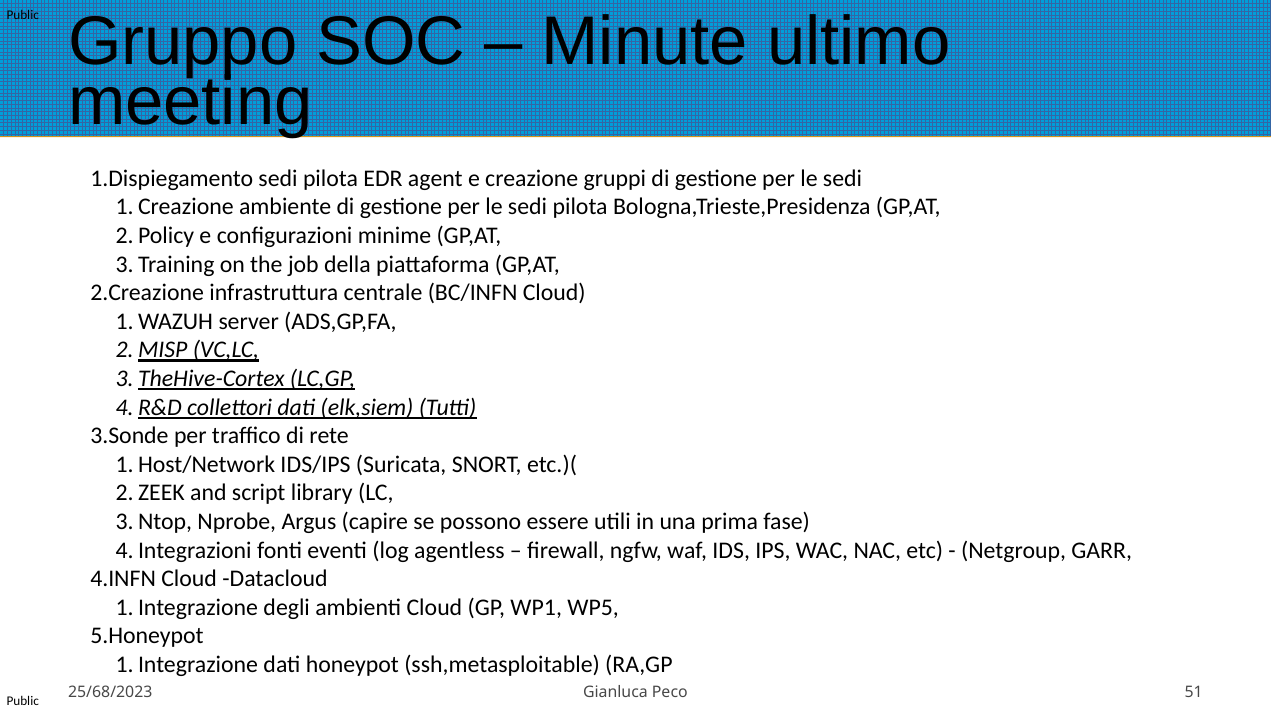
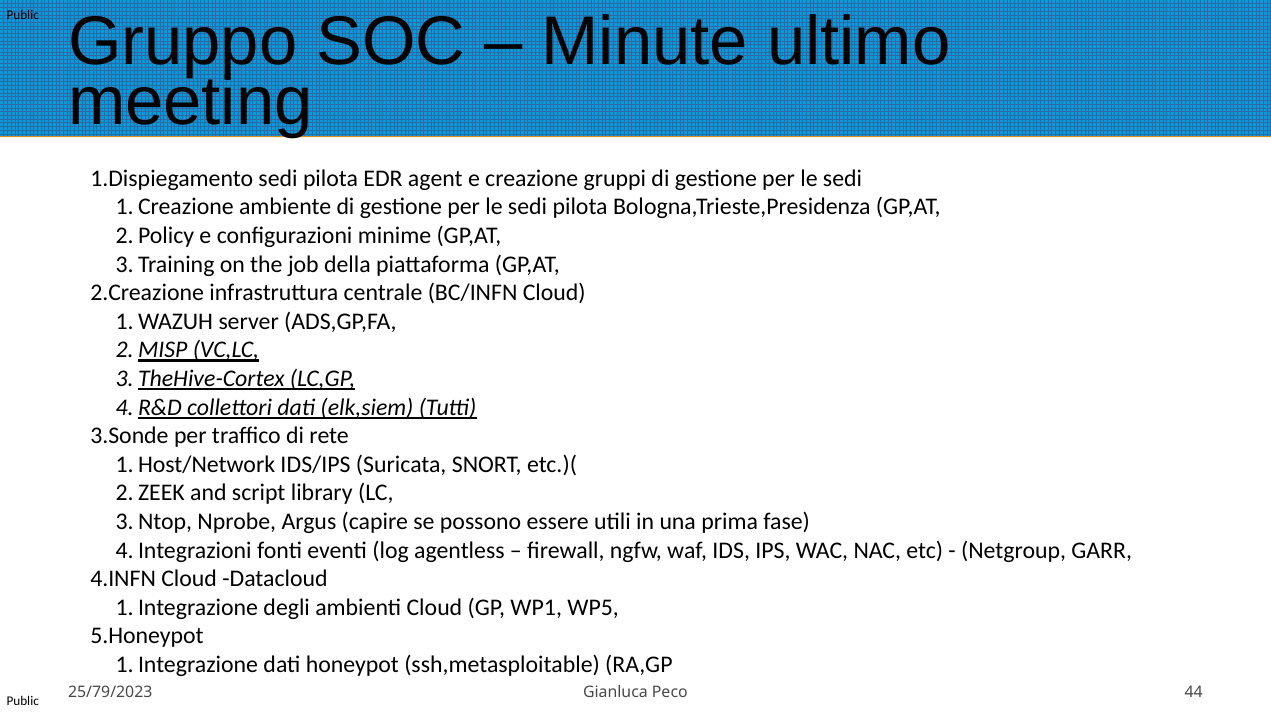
25/68/2023: 25/68/2023 -> 25/79/2023
51: 51 -> 44
